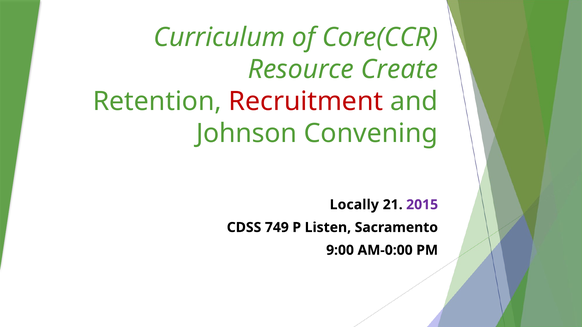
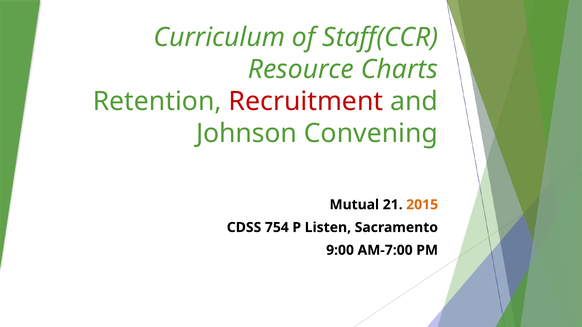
Core(CCR: Core(CCR -> Staff(CCR
Create: Create -> Charts
Locally: Locally -> Mutual
2015 colour: purple -> orange
749: 749 -> 754
AM-0:00: AM-0:00 -> AM-7:00
